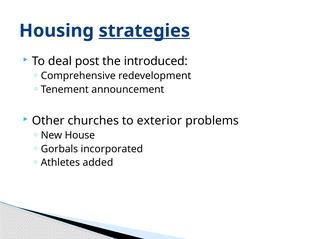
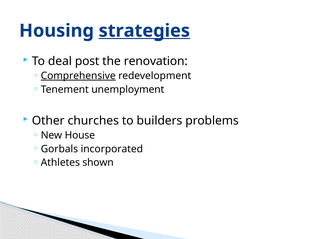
introduced: introduced -> renovation
Comprehensive underline: none -> present
announcement: announcement -> unemployment
exterior: exterior -> builders
added: added -> shown
